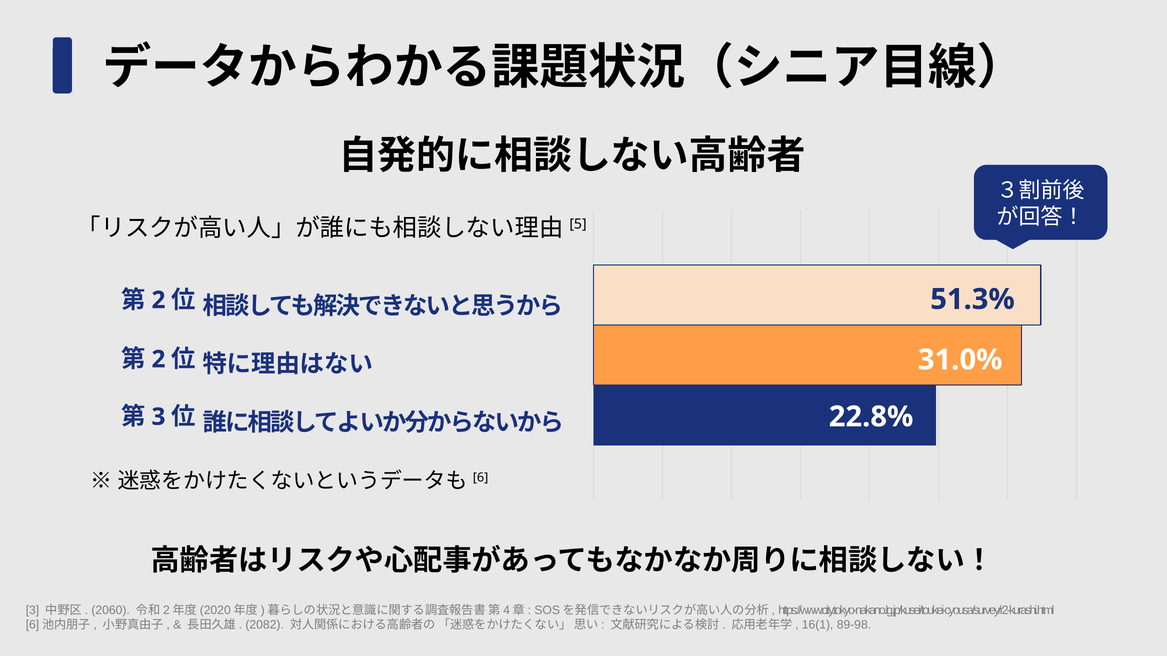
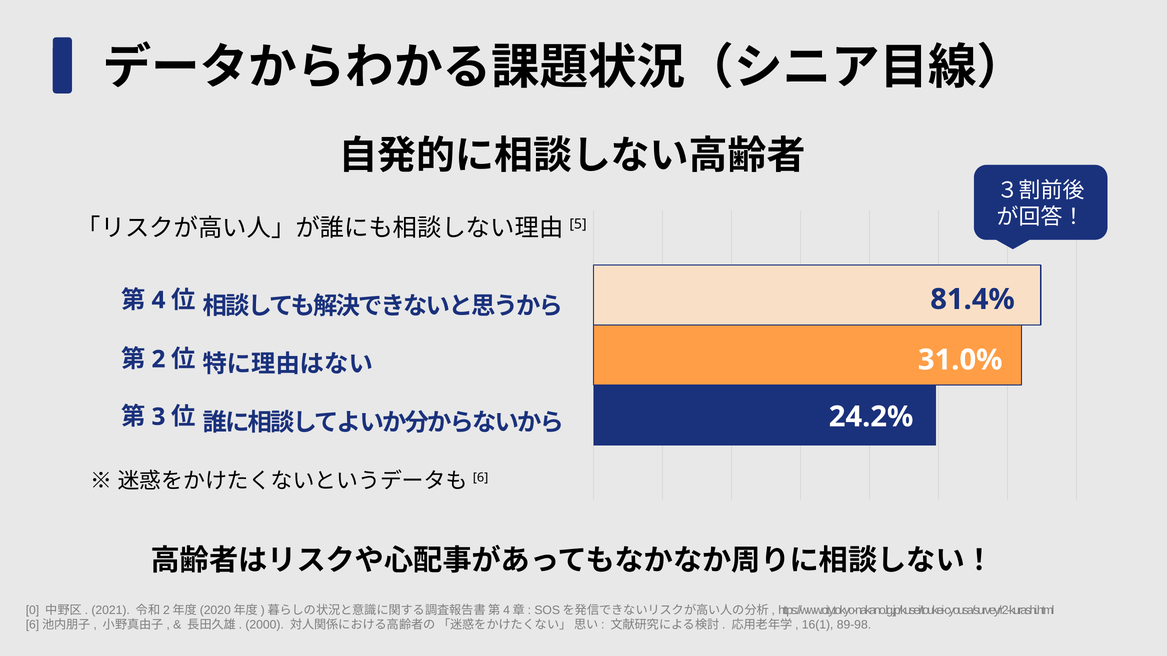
2 at (159, 300): 2 -> 4
51.3%: 51.3% -> 81.4%
22.8%: 22.8% -> 24.2%
3 at (33, 611): 3 -> 0
2060: 2060 -> 2021
2082: 2082 -> 2000
